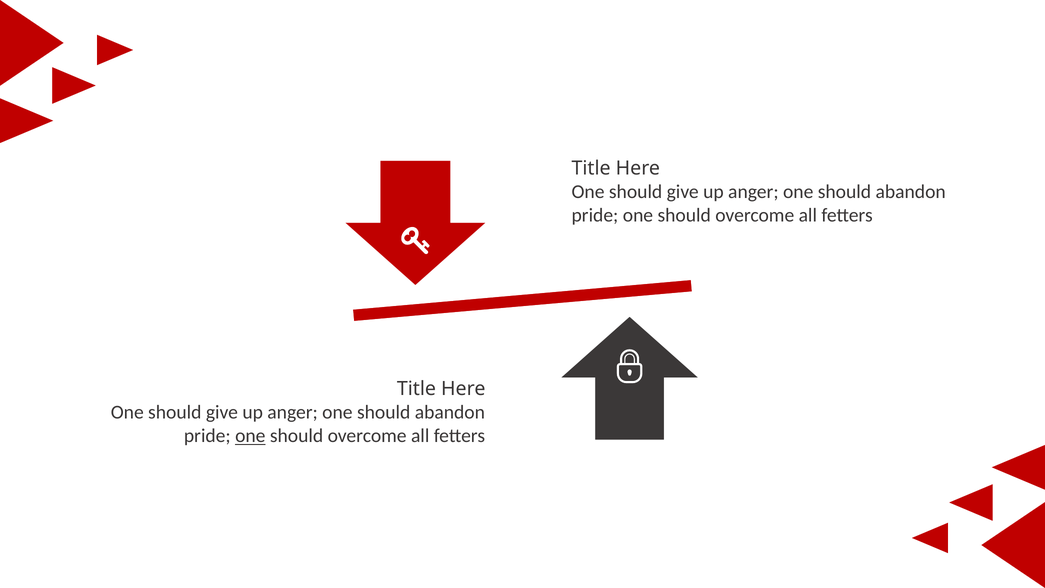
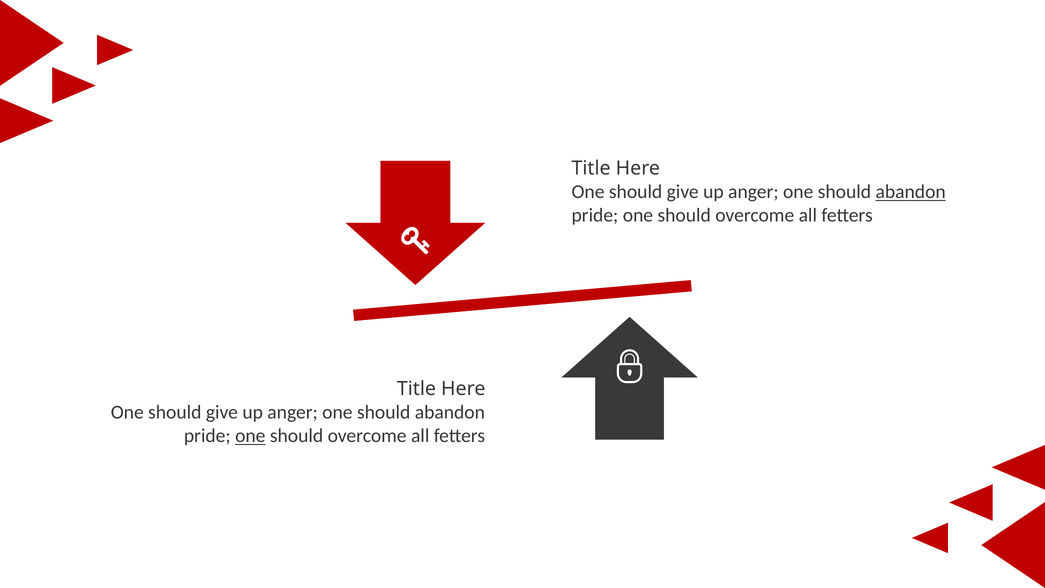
abandon at (911, 192) underline: none -> present
